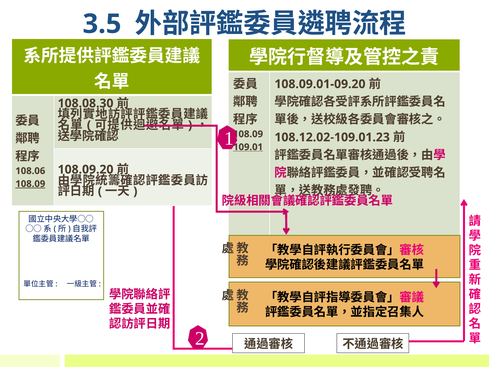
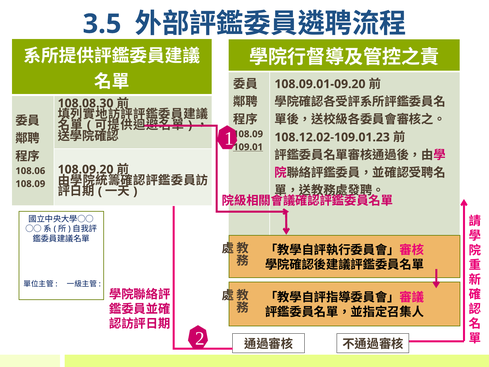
108.09 at (30, 184) underline: present -> none
